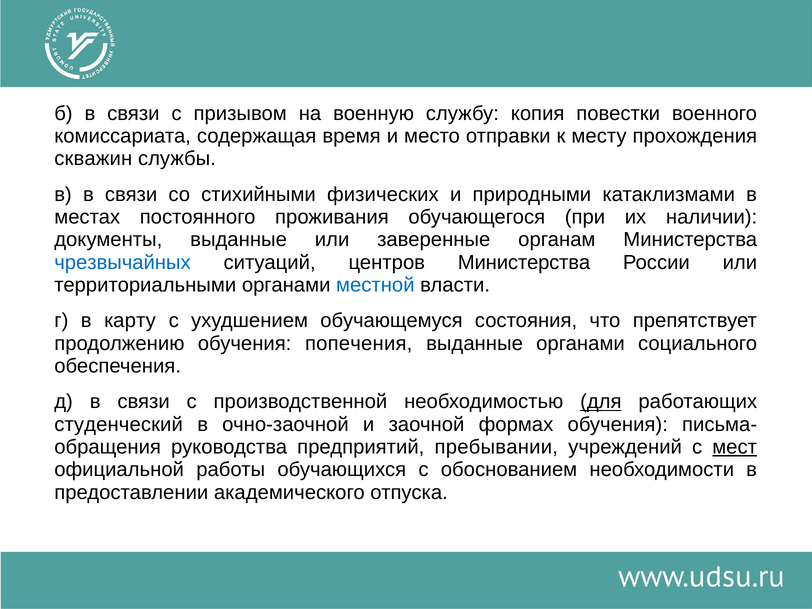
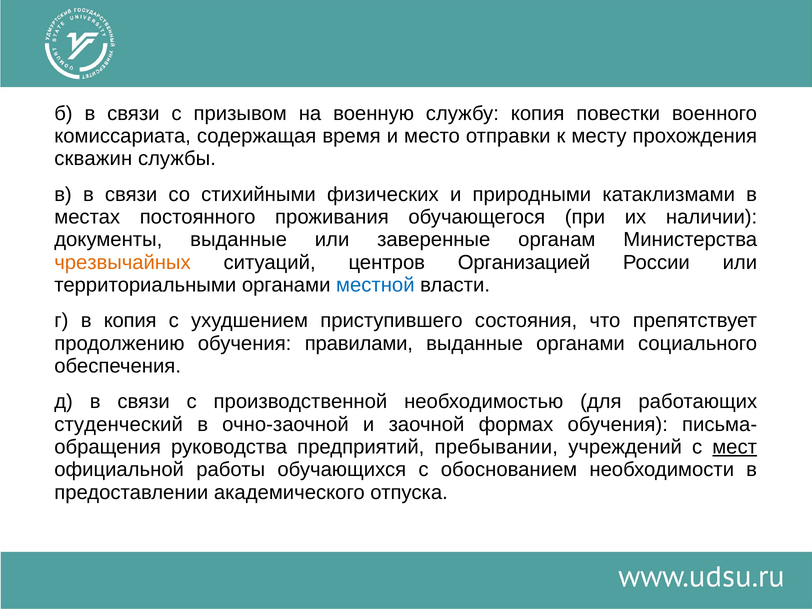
чрезвычайных colour: blue -> orange
центров Министерства: Министерства -> Организацией
в карту: карту -> копия
обучающемуся: обучающемуся -> приступившего
попечения: попечения -> правилами
для underline: present -> none
